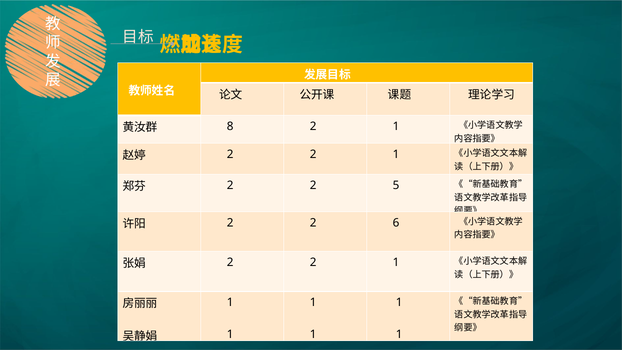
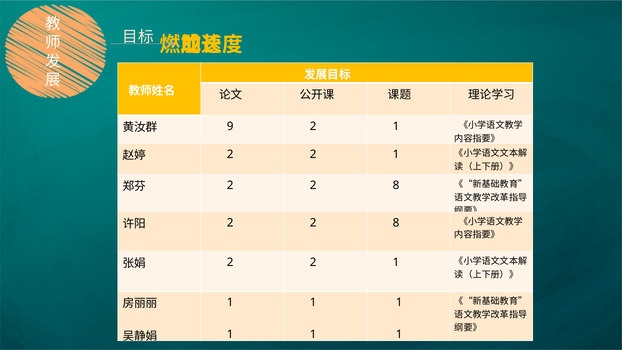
8: 8 -> 9
5 at (396, 185): 5 -> 8
6 at (396, 223): 6 -> 8
